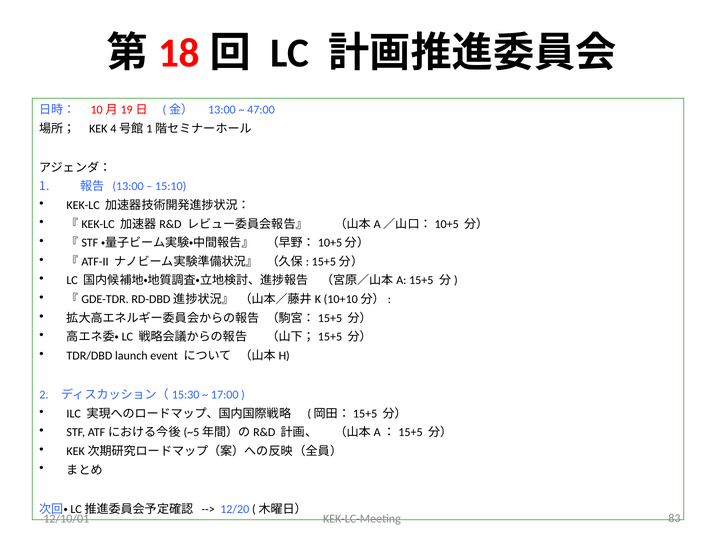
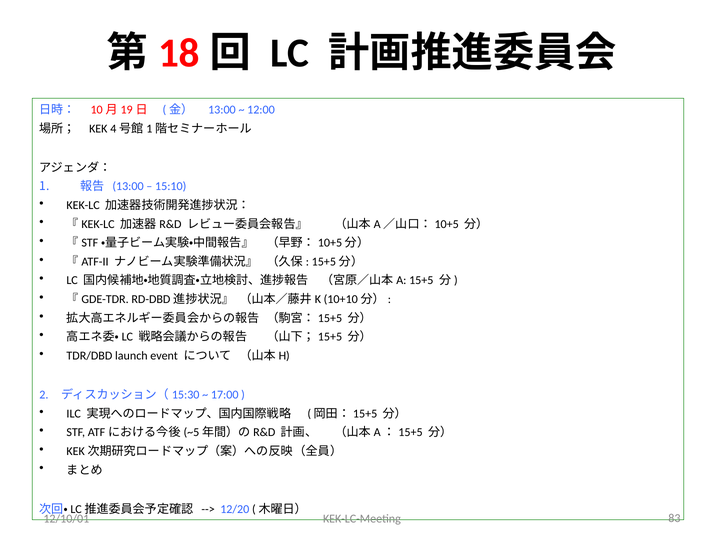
47:00: 47:00 -> 12:00
